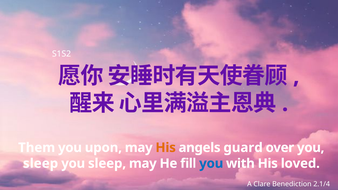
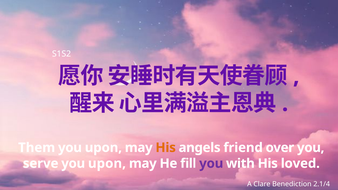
guard: guard -> friend
sleep at (41, 164): sleep -> serve
sleep at (107, 164): sleep -> upon
you at (211, 164) colour: blue -> purple
